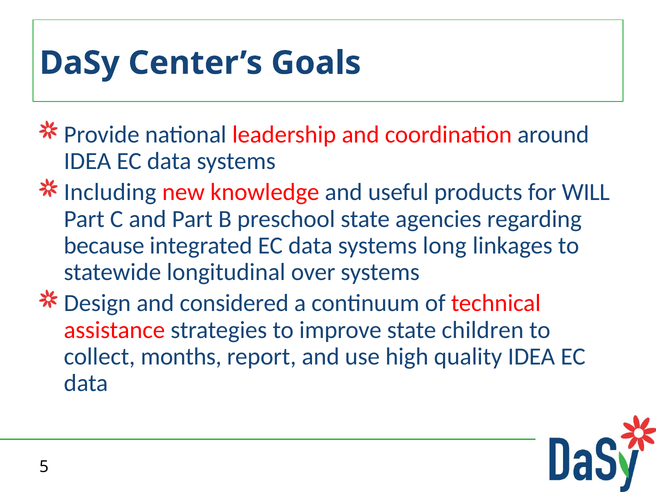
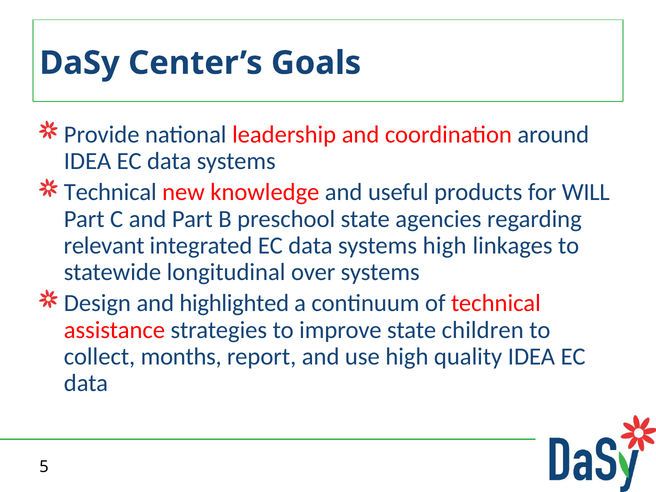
Including at (110, 192): Including -> Technical
because: because -> relevant
systems long: long -> high
considered: considered -> highlighted
